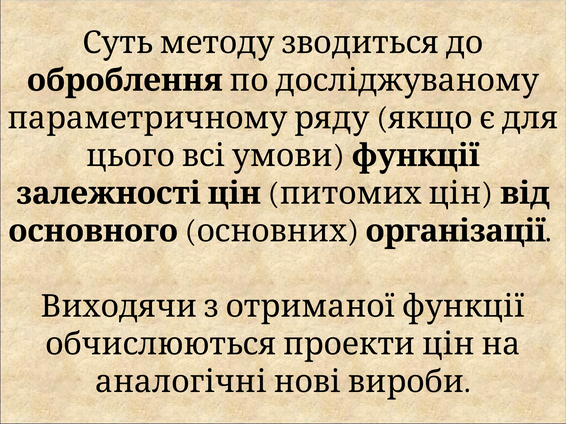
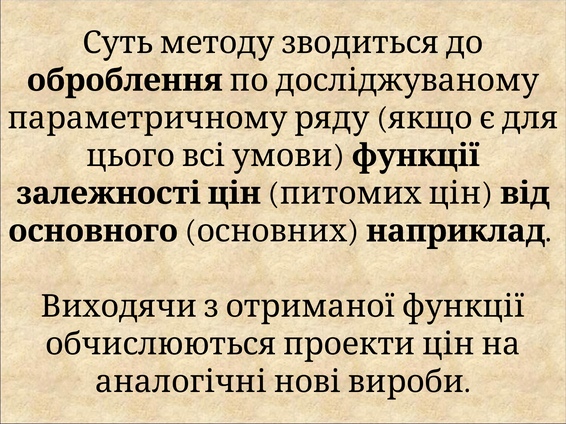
організації: організації -> наприклад
